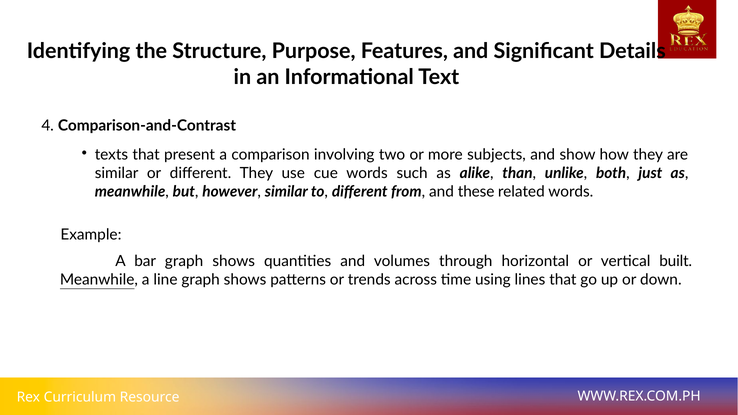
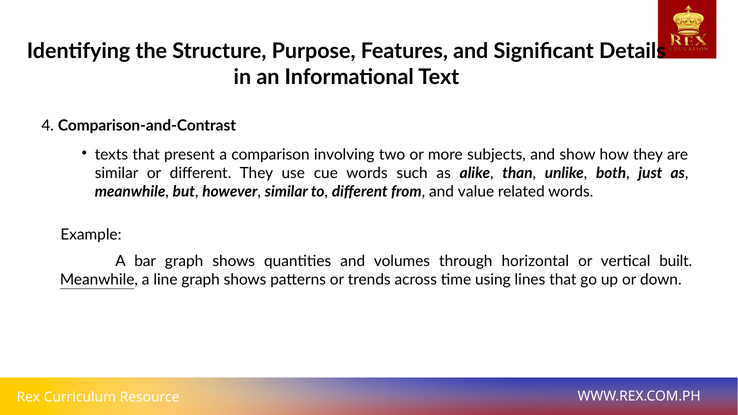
these: these -> value
